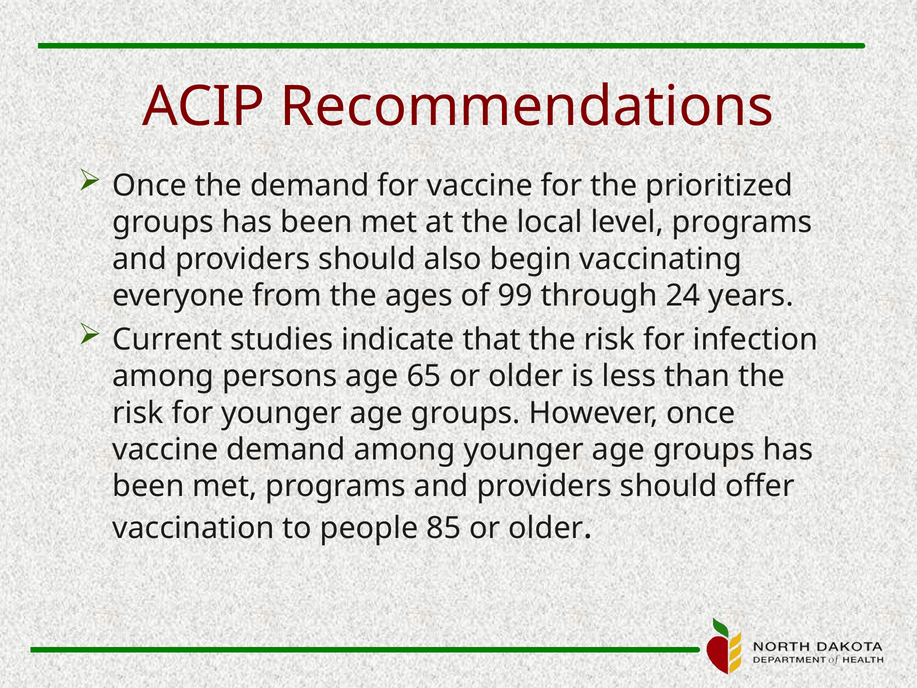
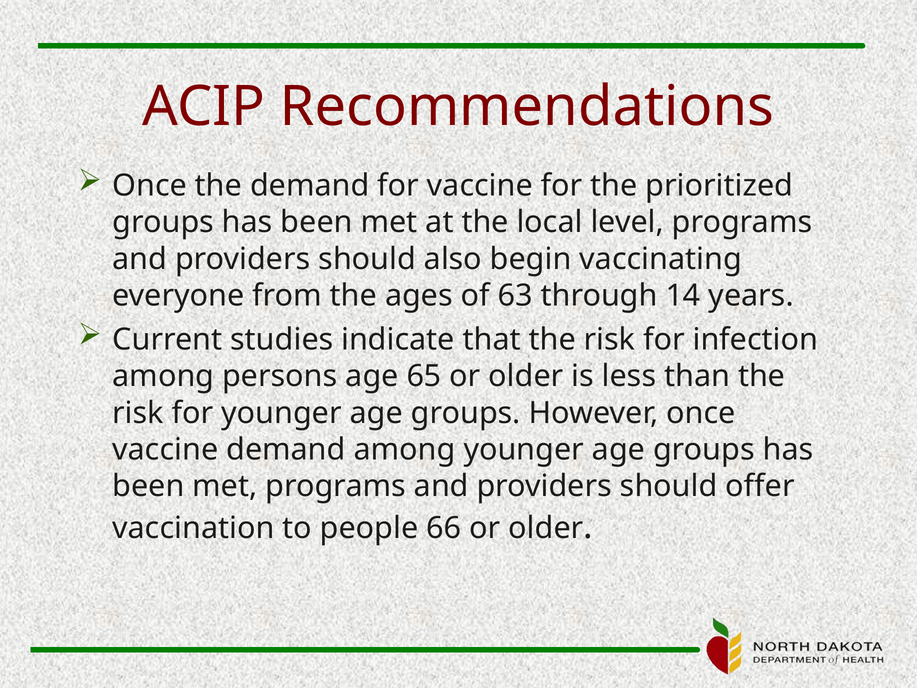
99: 99 -> 63
24: 24 -> 14
85: 85 -> 66
